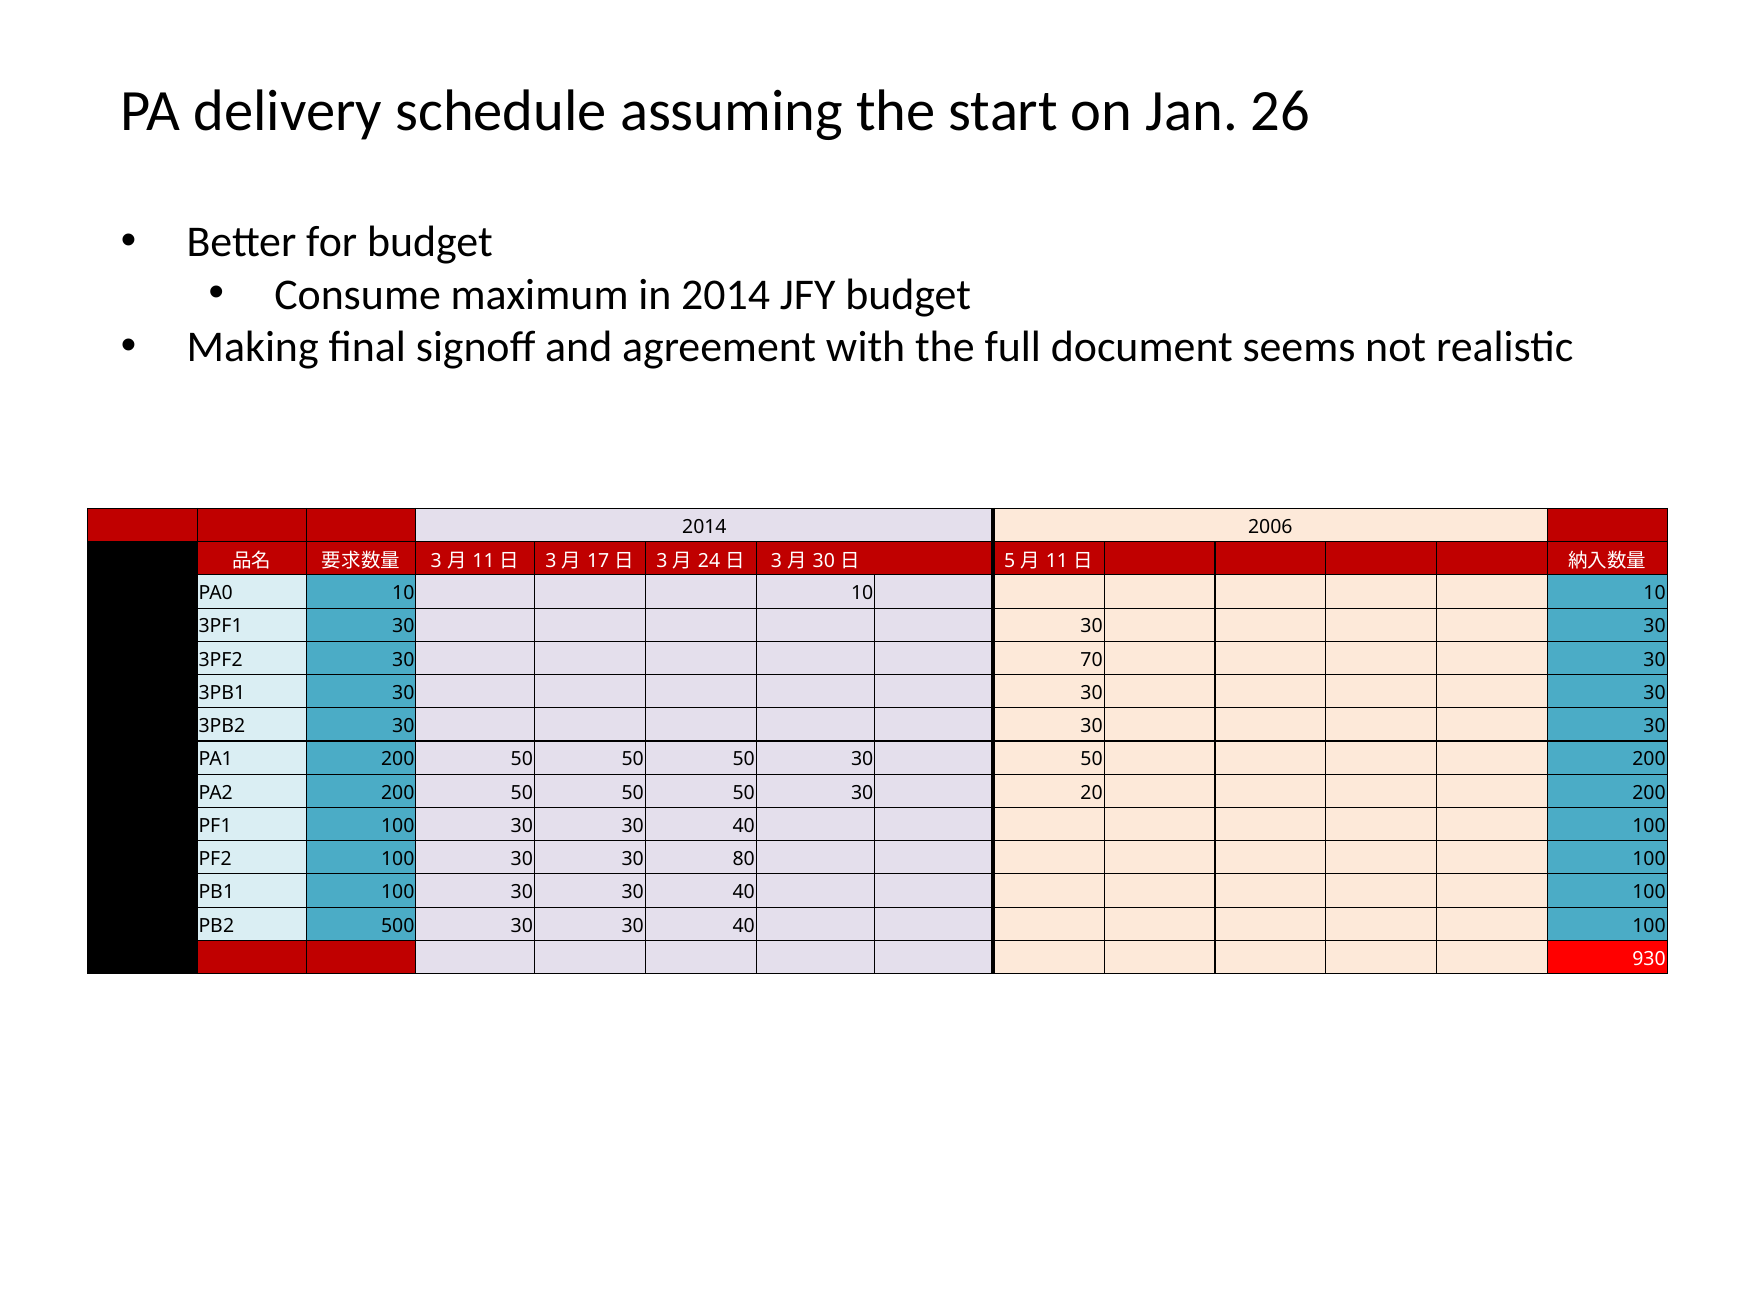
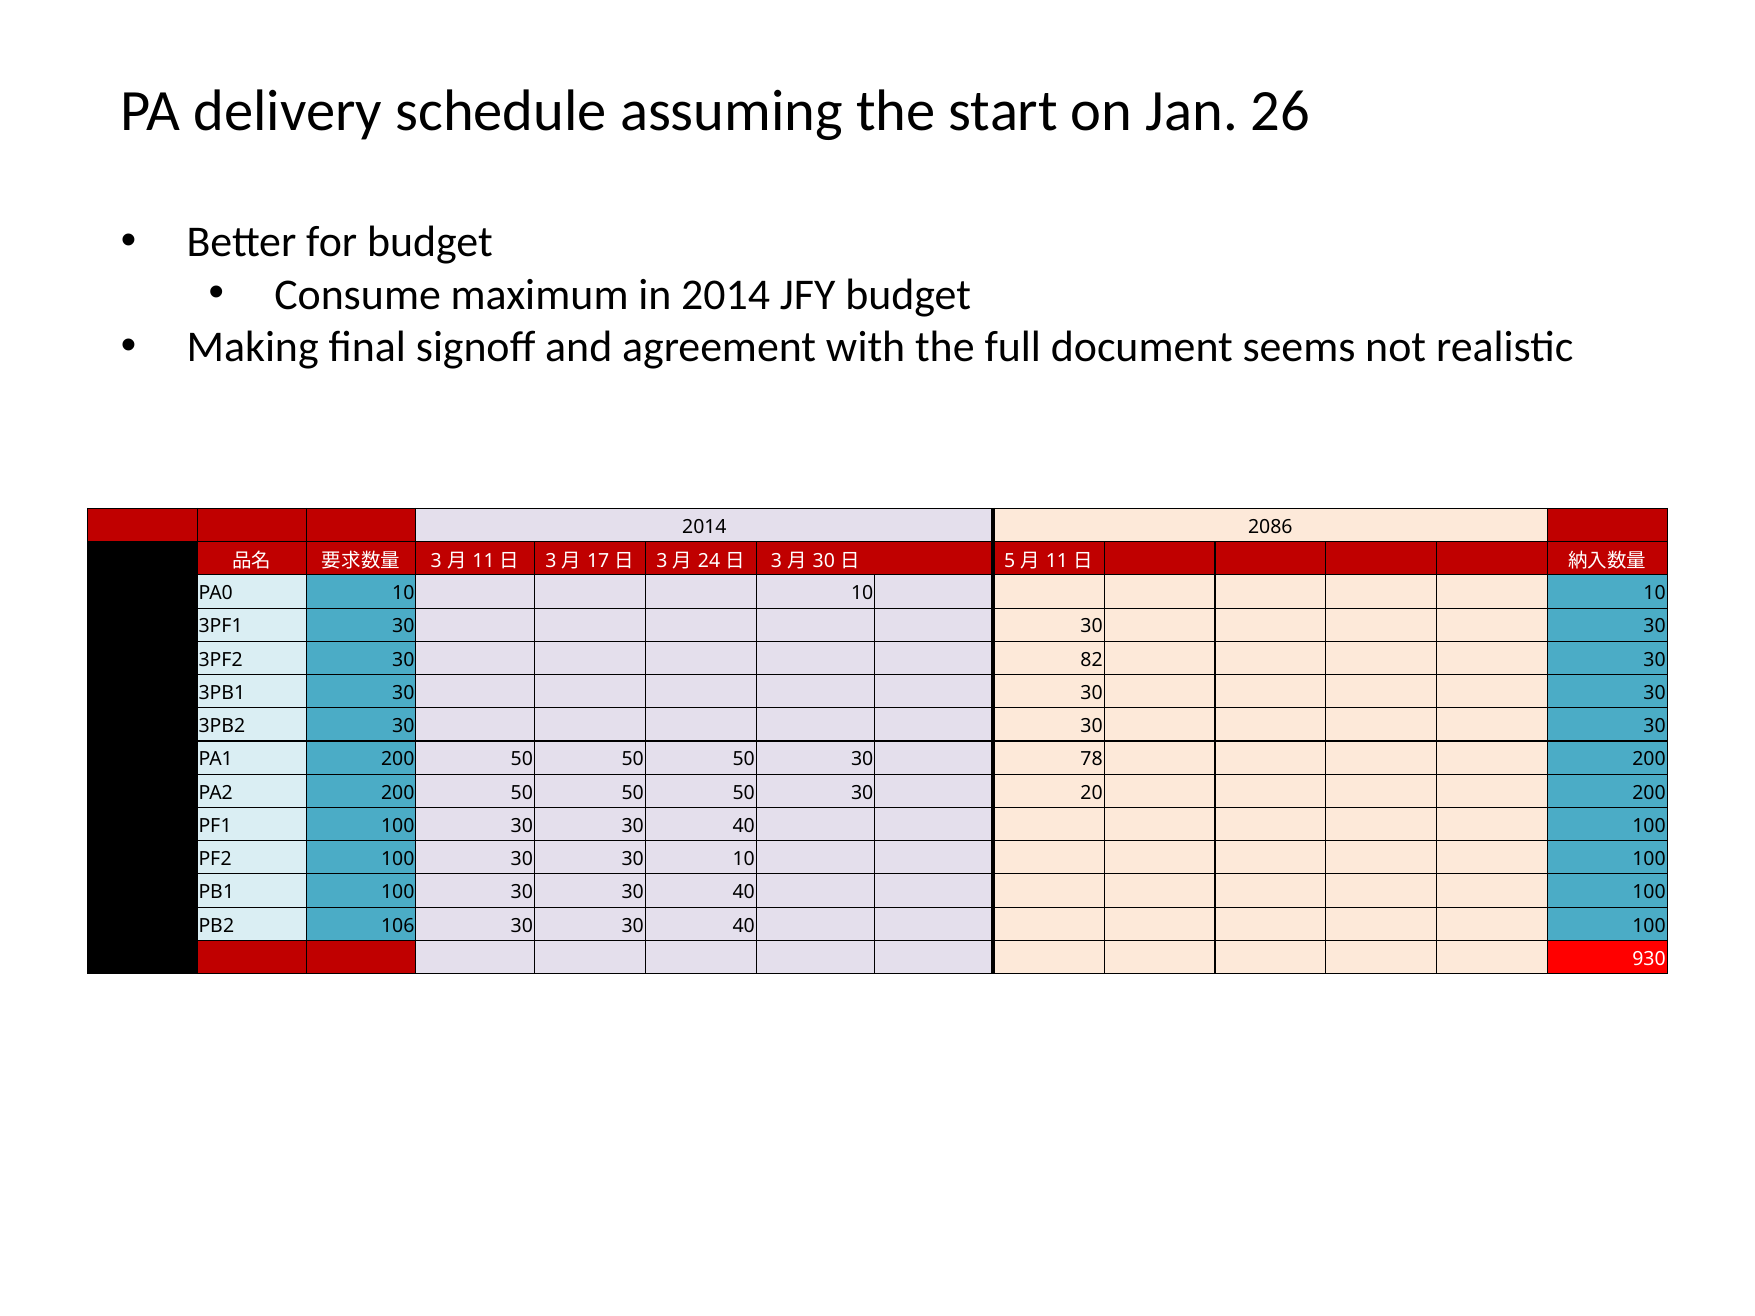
2006: 2006 -> 2086
70: 70 -> 82
30 50: 50 -> 78
30 80: 80 -> 10
500: 500 -> 106
